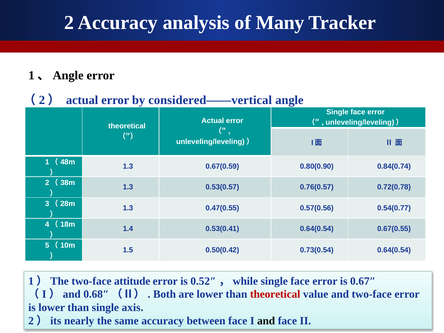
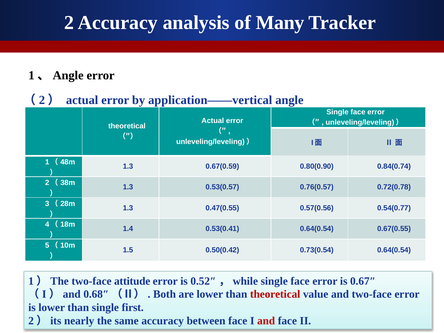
considered——vertical: considered——vertical -> application——vertical
axis: axis -> first
and at (266, 321) colour: black -> red
